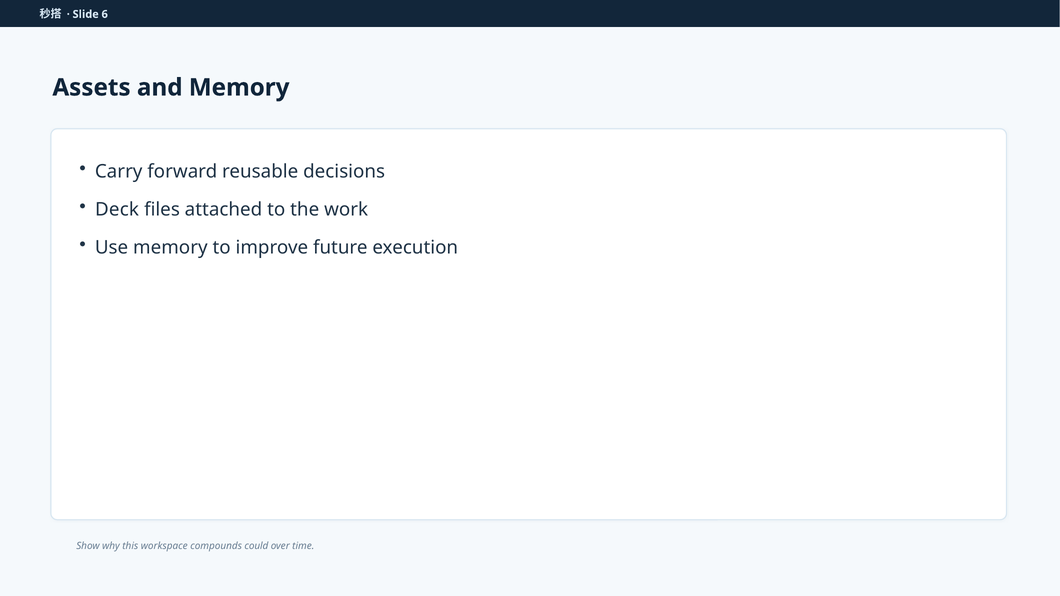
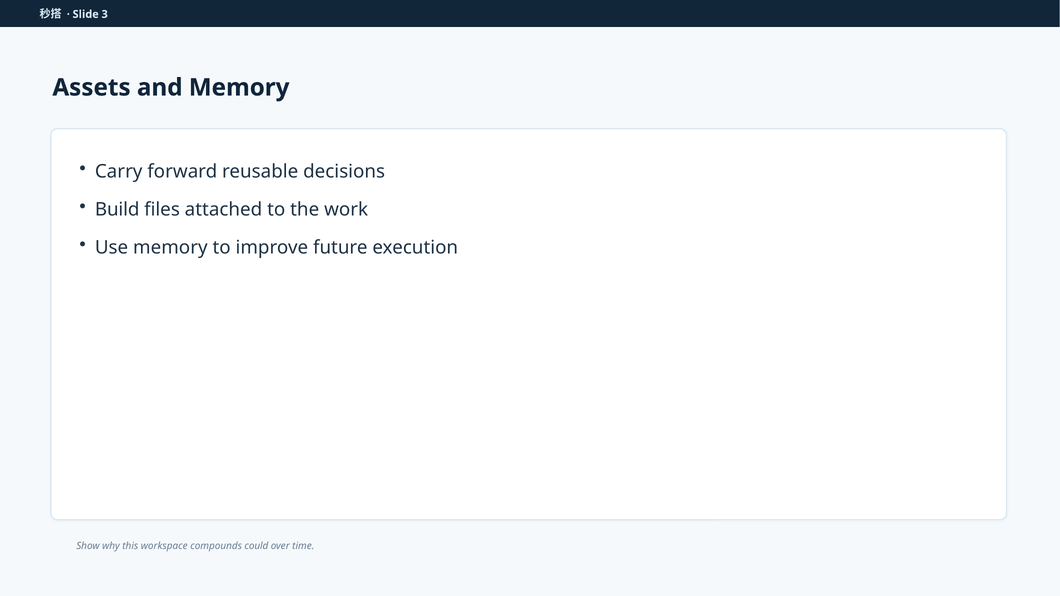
6: 6 -> 3
Deck: Deck -> Build
